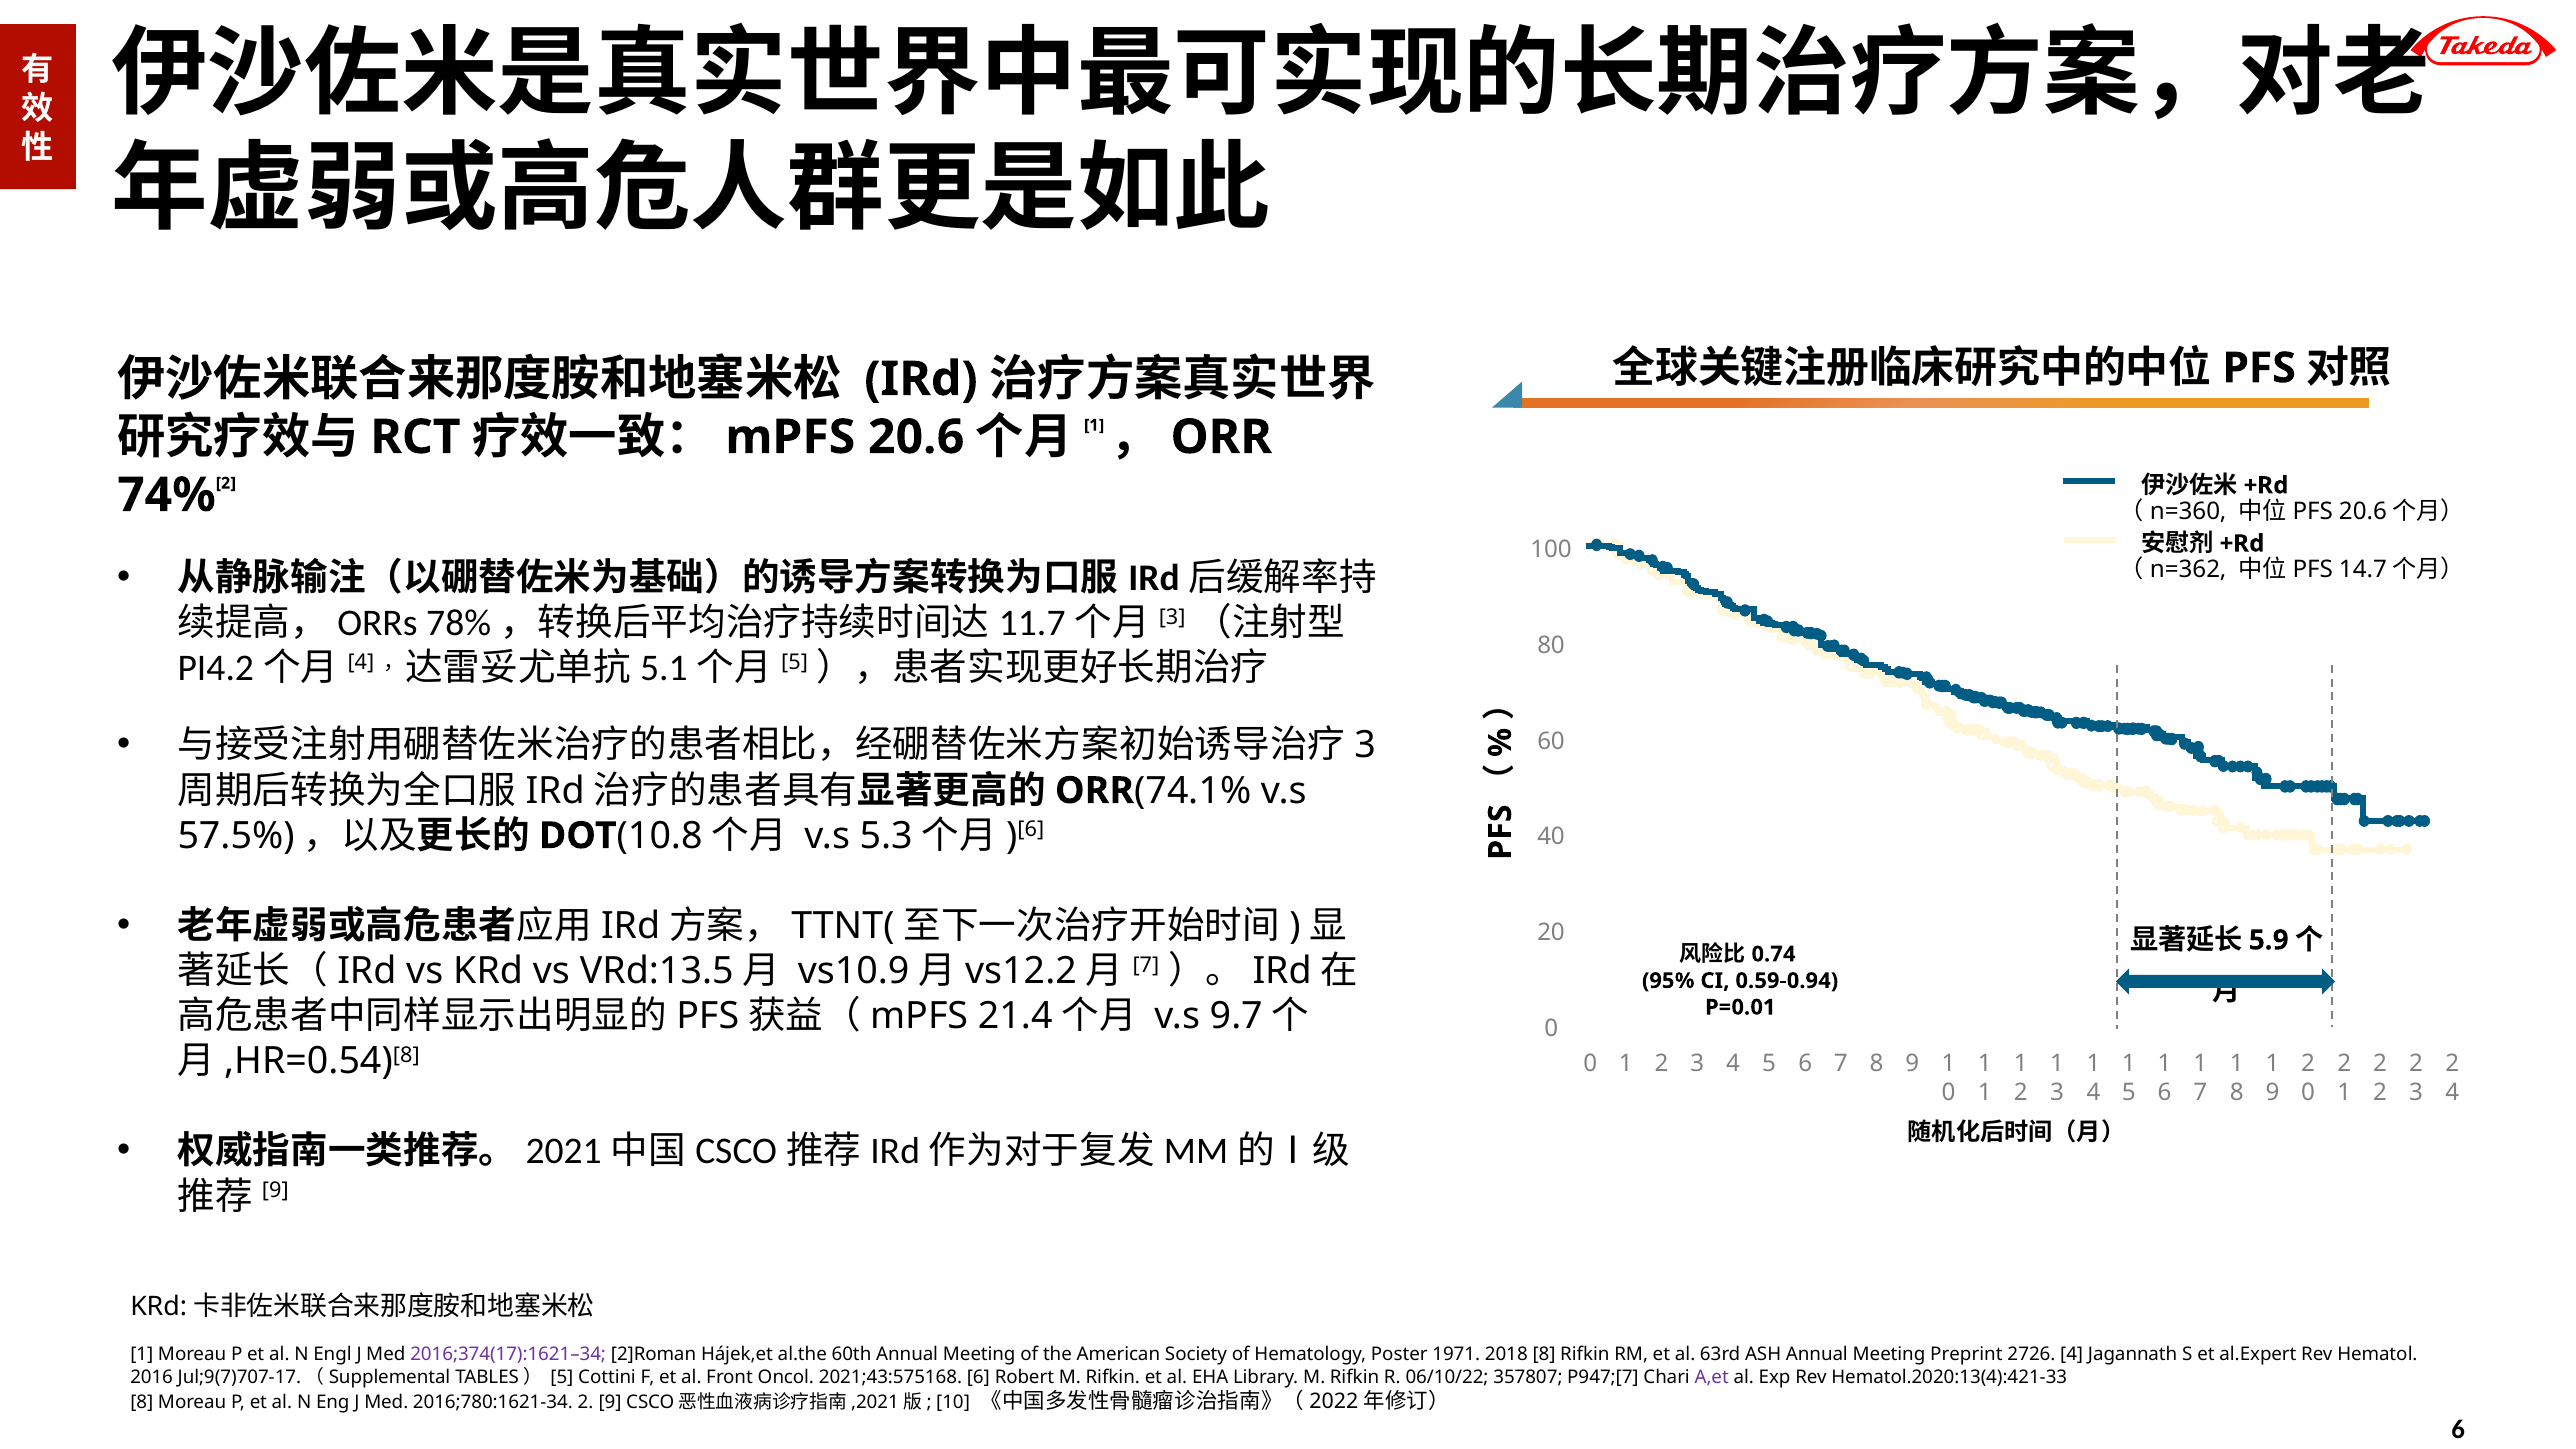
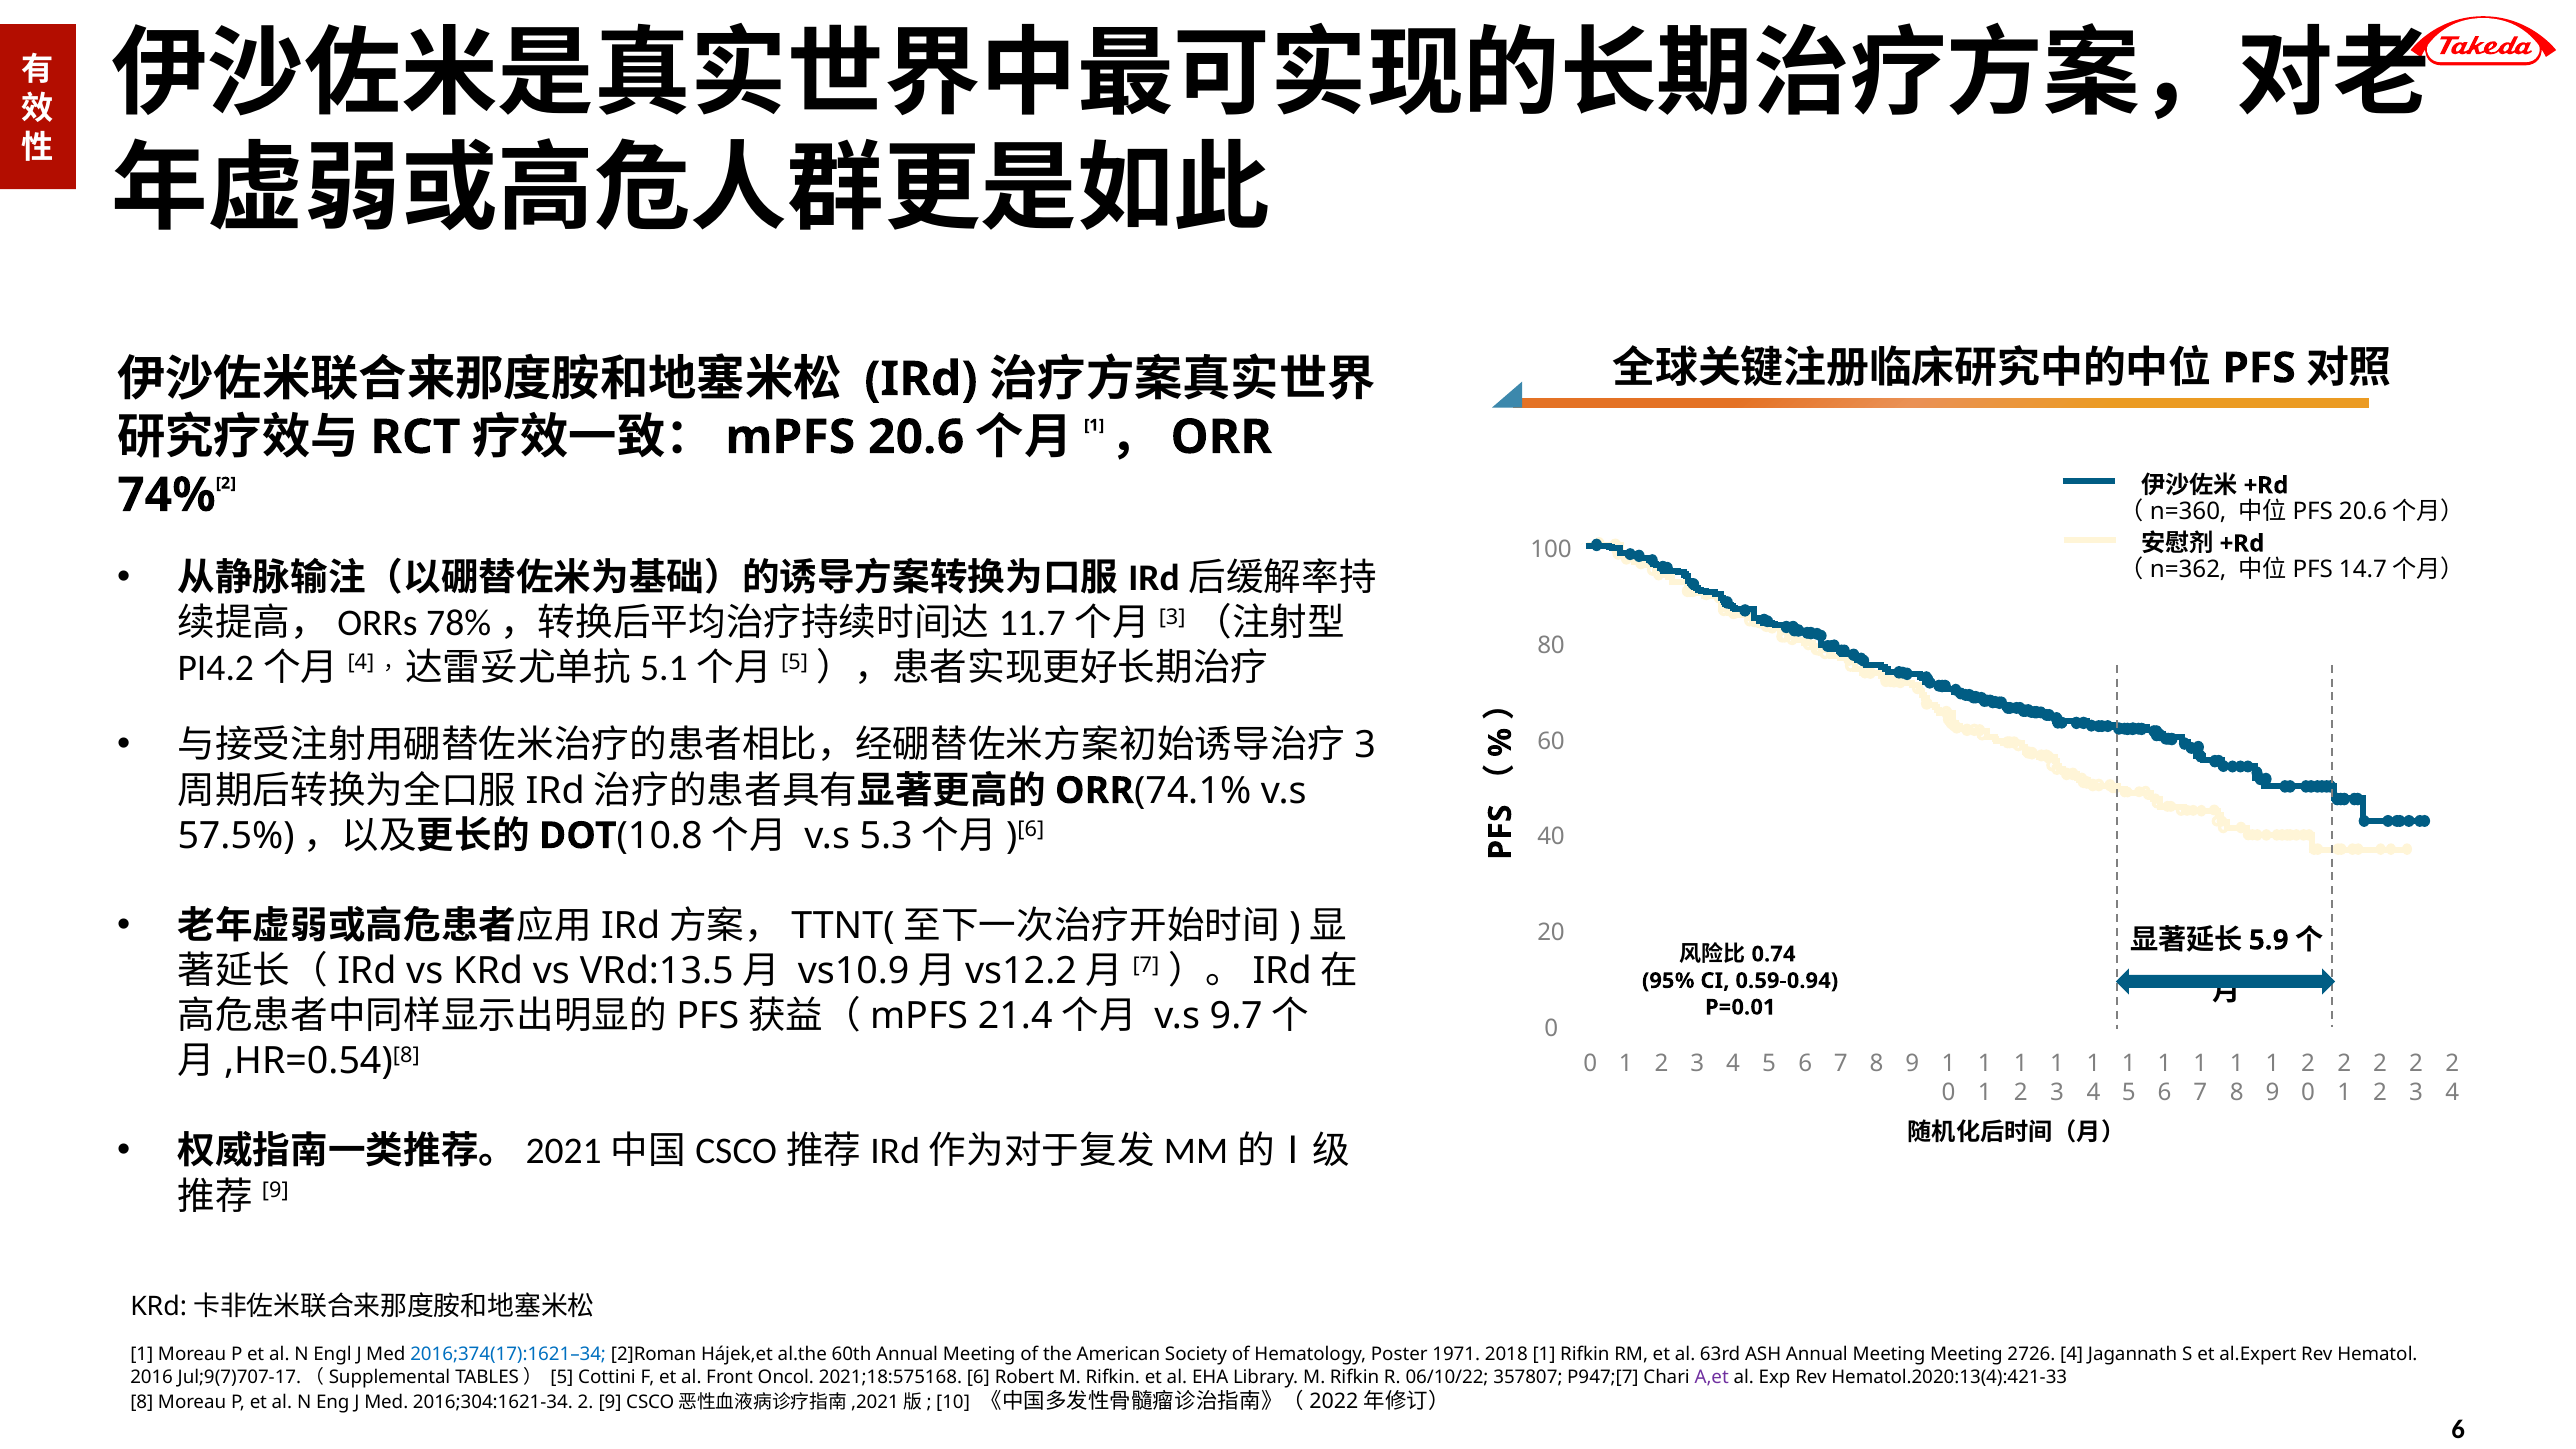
2016;374(17):1621–34 colour: purple -> blue
2018 8: 8 -> 1
Meeting Preprint: Preprint -> Meeting
2021;43:575168: 2021;43:575168 -> 2021;18:575168
2016;780:1621-34: 2016;780:1621-34 -> 2016;304:1621-34
